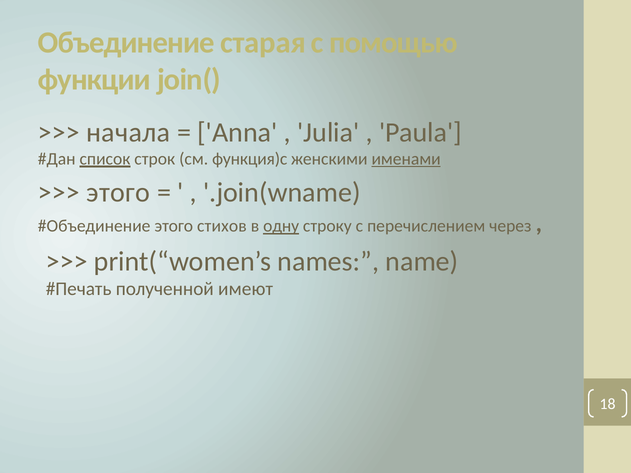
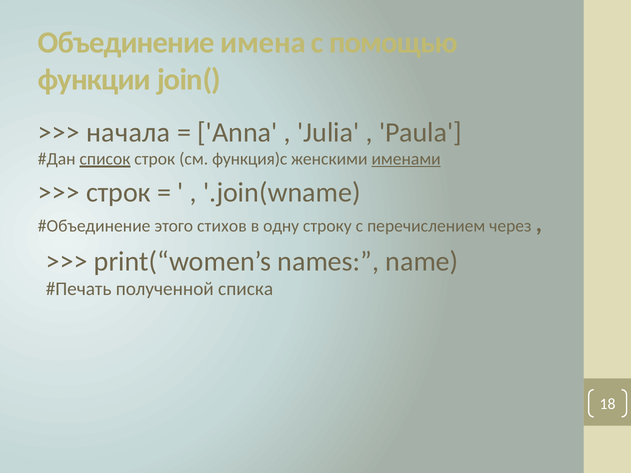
старая: старая -> имена
этого at (118, 193): этого -> строк
одну underline: present -> none
имеют: имеют -> списка
